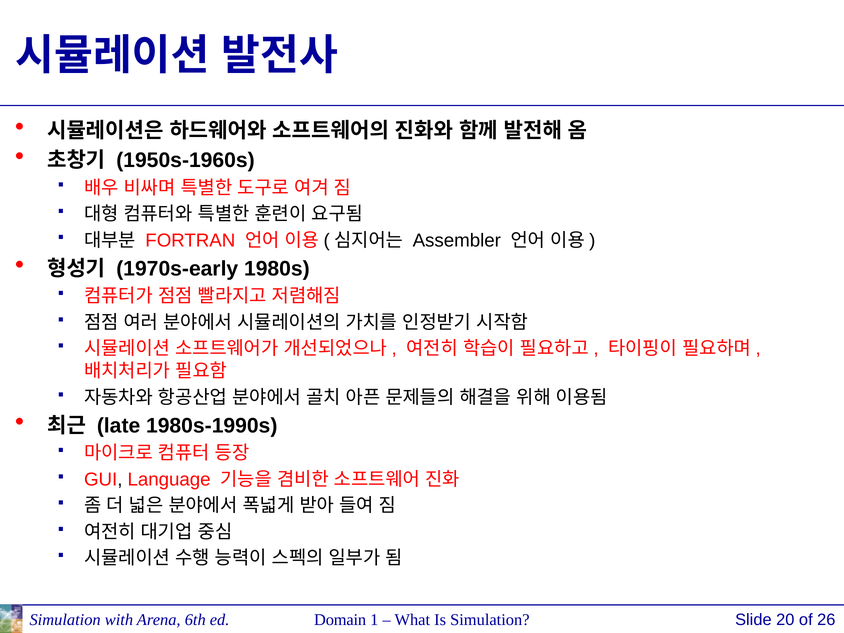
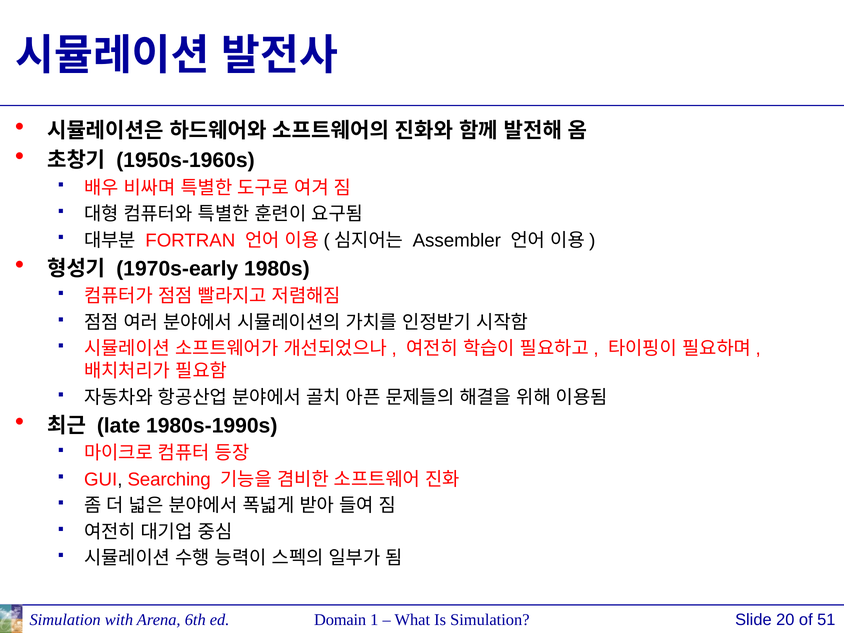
Language: Language -> Searching
26: 26 -> 51
